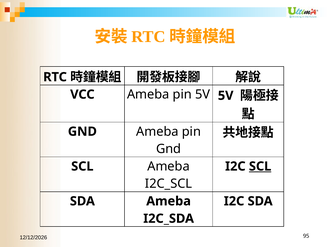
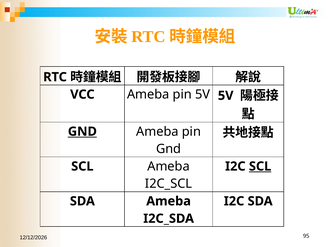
GND at (82, 131) underline: none -> present
